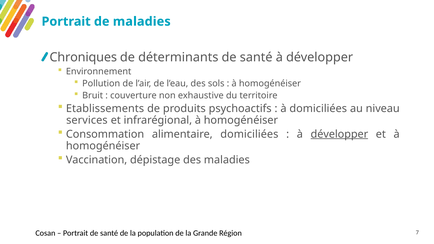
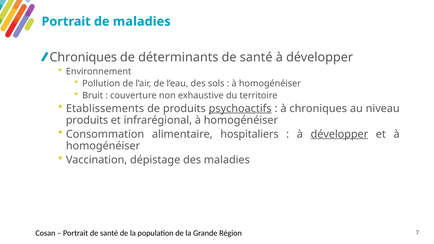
psychoactifs underline: none -> present
à domiciliées: domiciliées -> chroniques
services at (87, 120): services -> produits
alimentaire domiciliées: domiciliées -> hospitaliers
